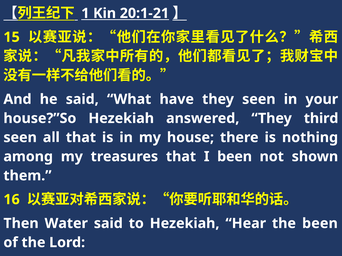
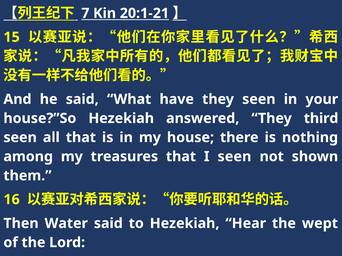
1: 1 -> 7
I been: been -> seen
the been: been -> wept
